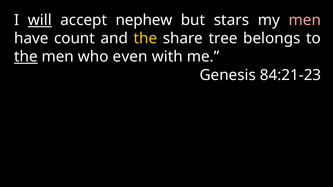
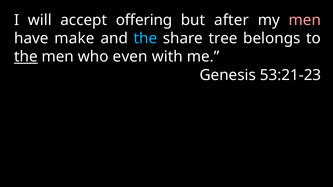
will underline: present -> none
nephew: nephew -> offering
stars: stars -> after
count: count -> make
the at (145, 38) colour: yellow -> light blue
84:21-23: 84:21-23 -> 53:21-23
